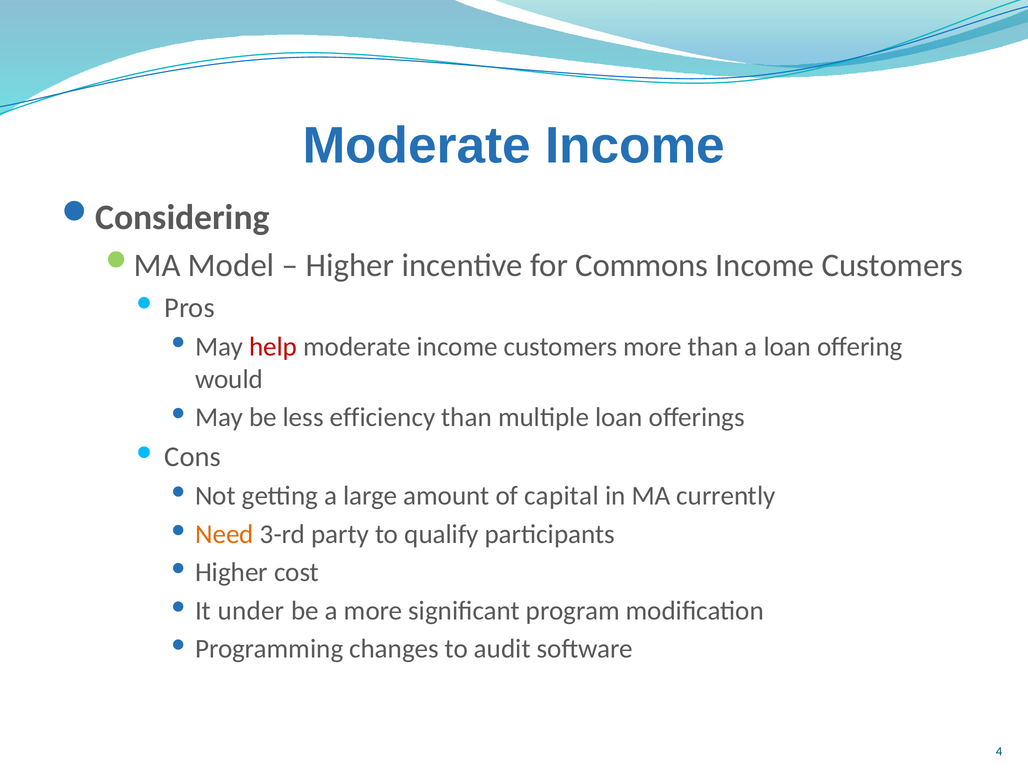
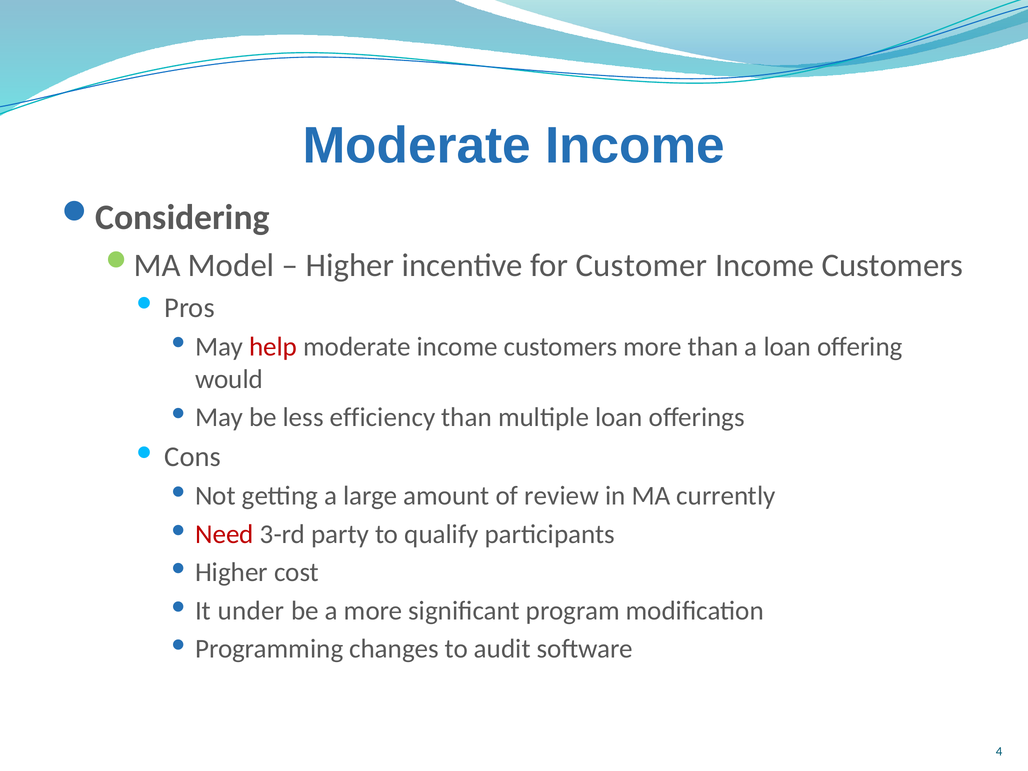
Commons: Commons -> Customer
capital: capital -> review
Need colour: orange -> red
